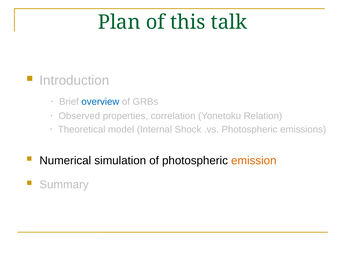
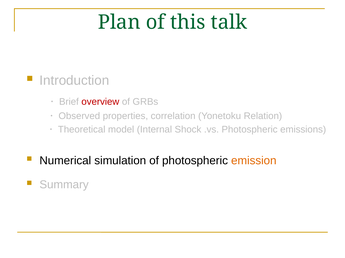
overview colour: blue -> red
